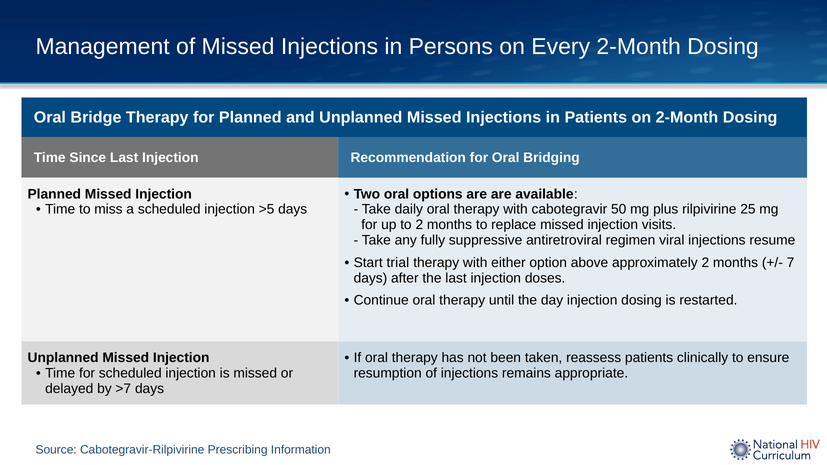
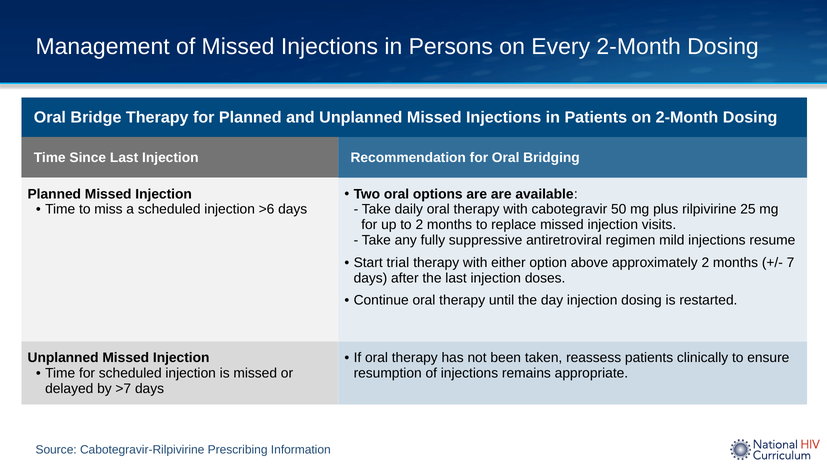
>5: >5 -> >6
viral: viral -> mild
